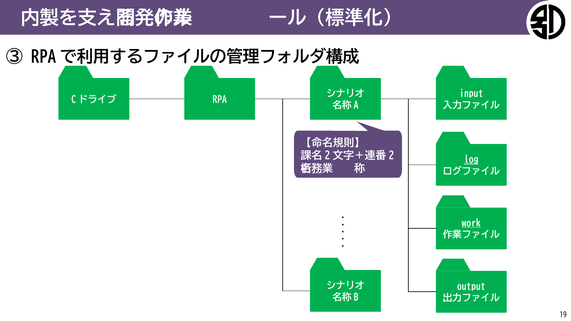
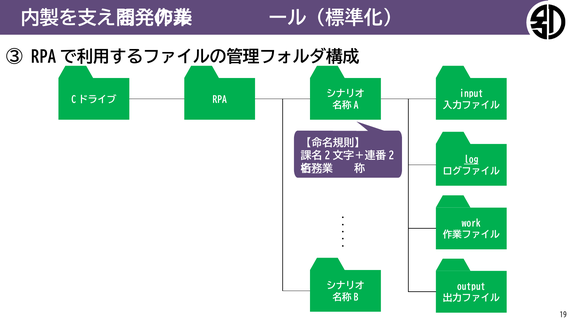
work underline: present -> none
